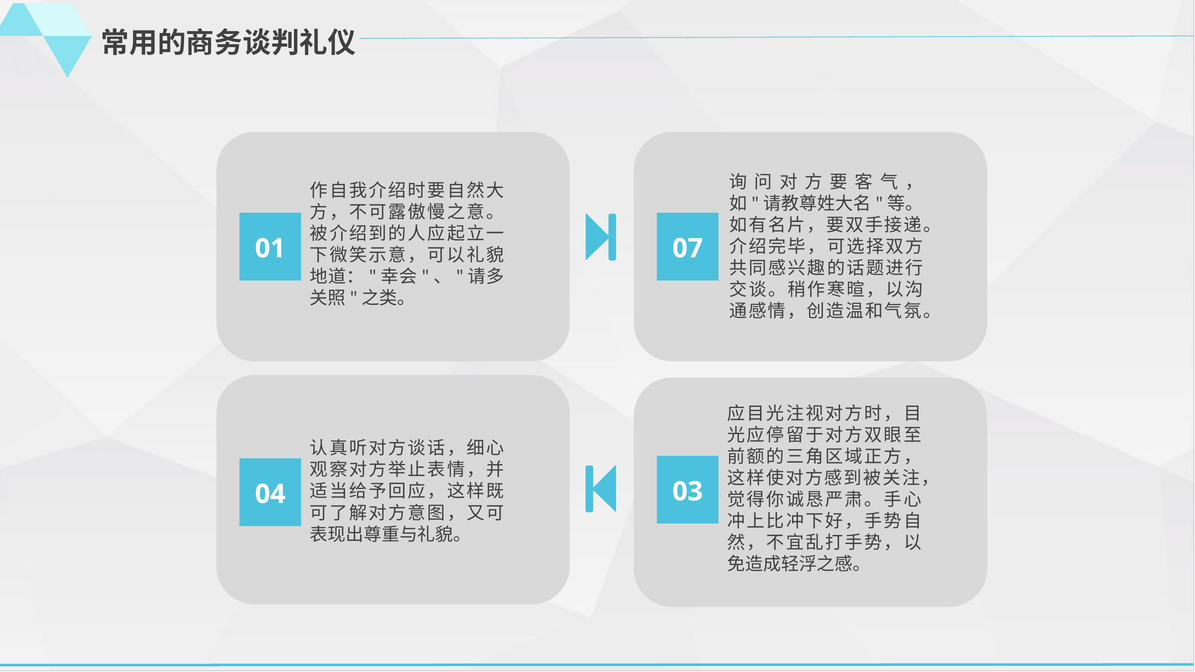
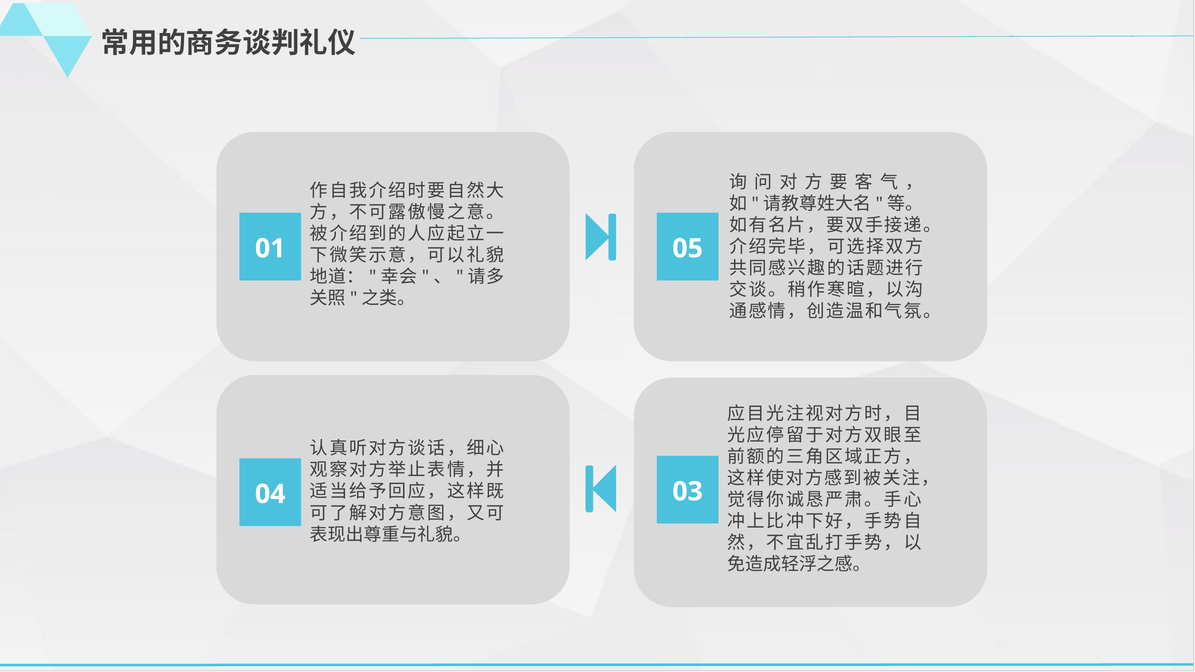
07: 07 -> 05
